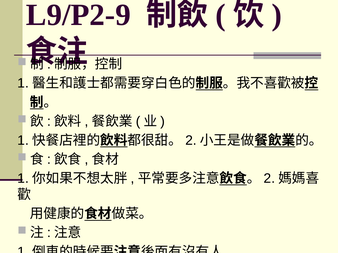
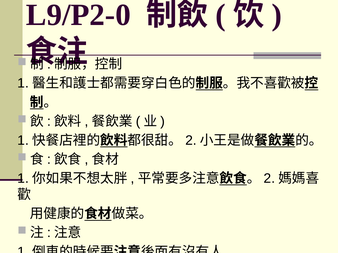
L9/P2-9: L9/P2-9 -> L9/P2-0
